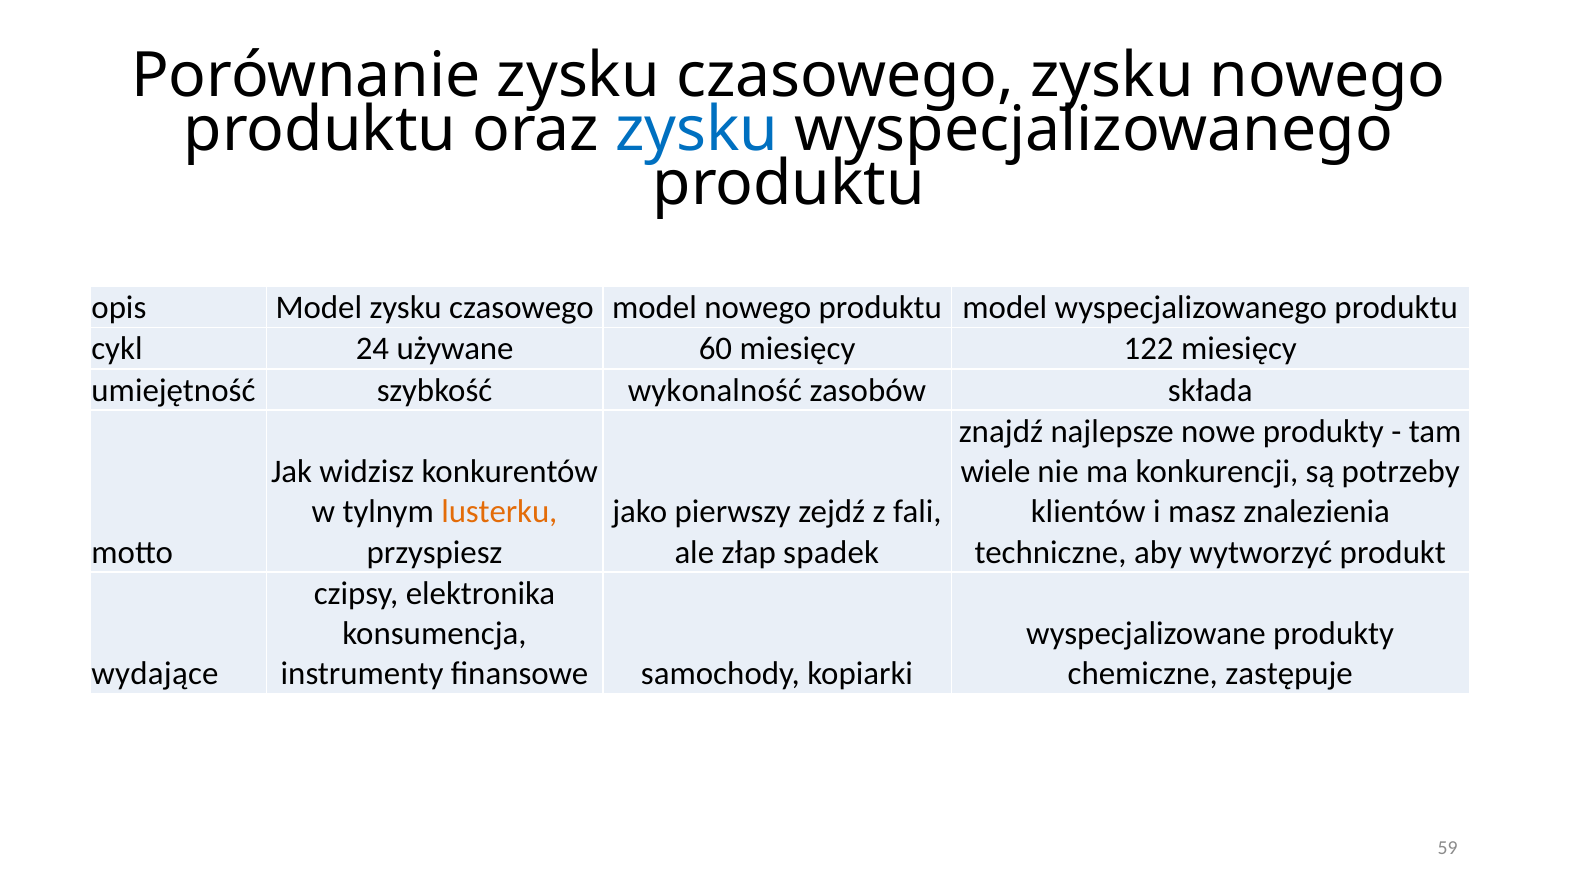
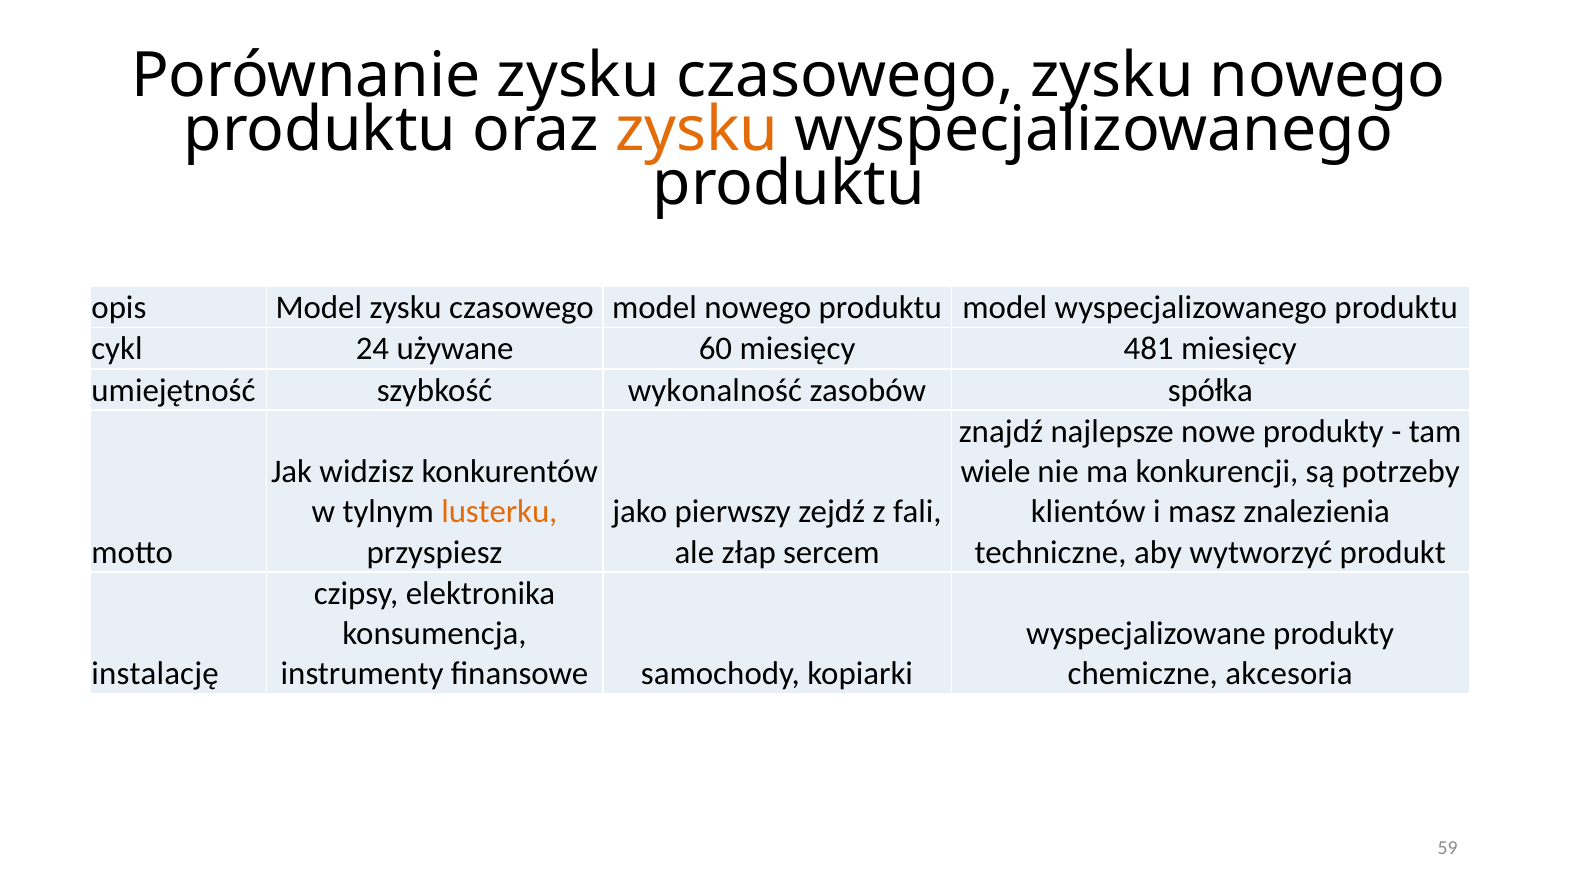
zysku at (697, 130) colour: blue -> orange
122: 122 -> 481
składa: składa -> spółka
spadek: spadek -> sercem
wydające: wydające -> instalację
zastępuje: zastępuje -> akcesoria
